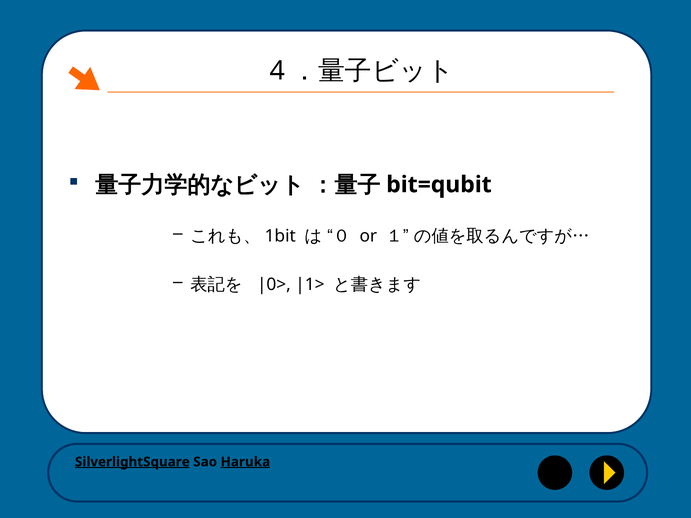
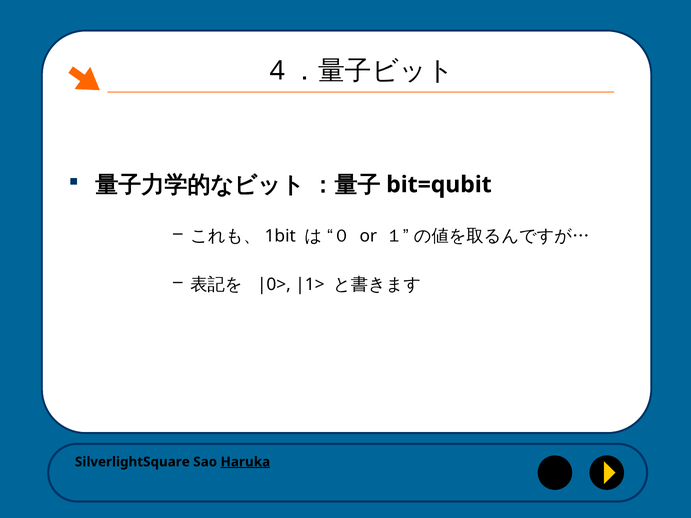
SilverlightSquare underline: present -> none
